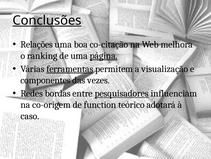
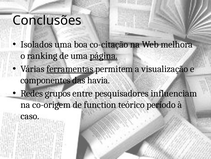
Conclusões underline: present -> none
Relações: Relações -> Isolados
vezes: vezes -> havia
bordas: bordas -> grupos
pesquisadores underline: present -> none
adotará: adotará -> período
